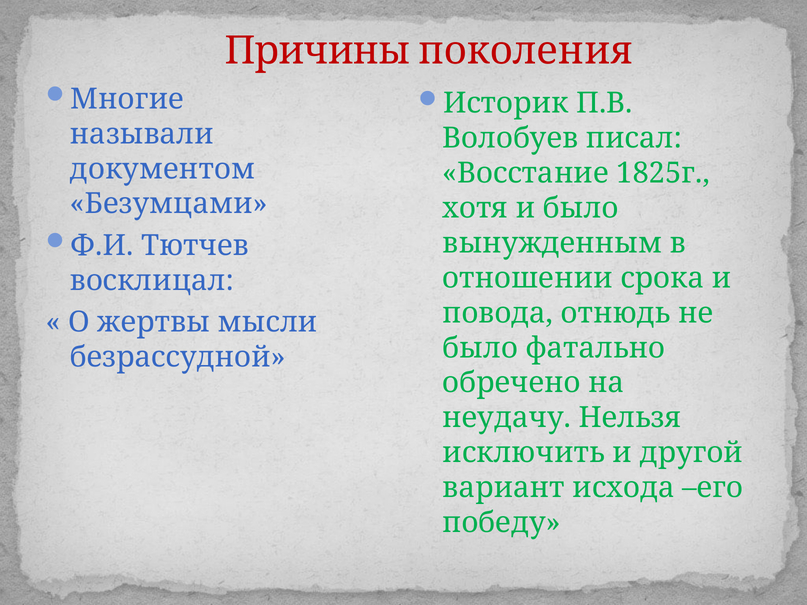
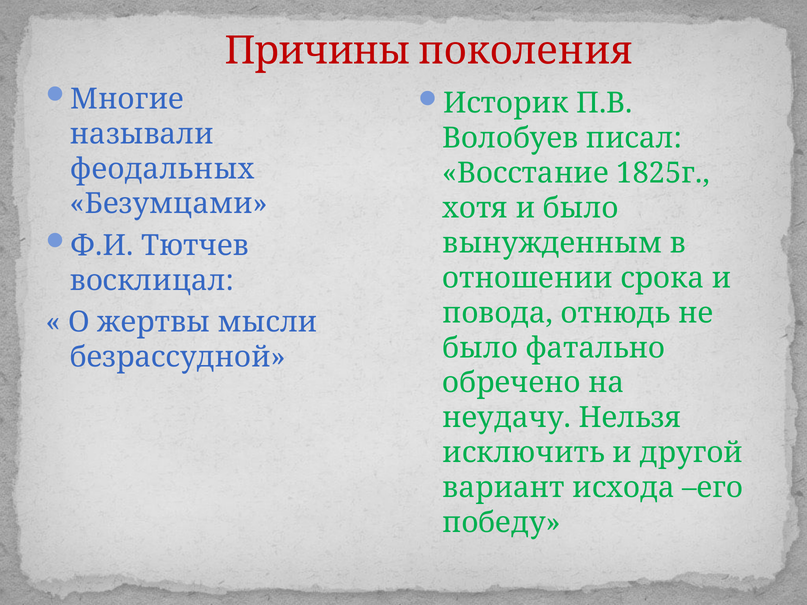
документом: документом -> феодальных
